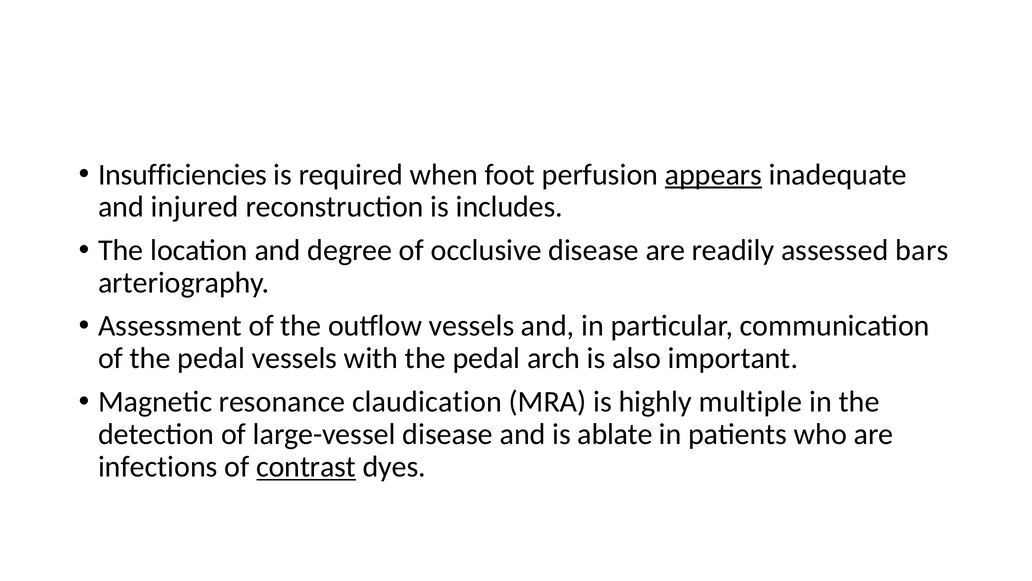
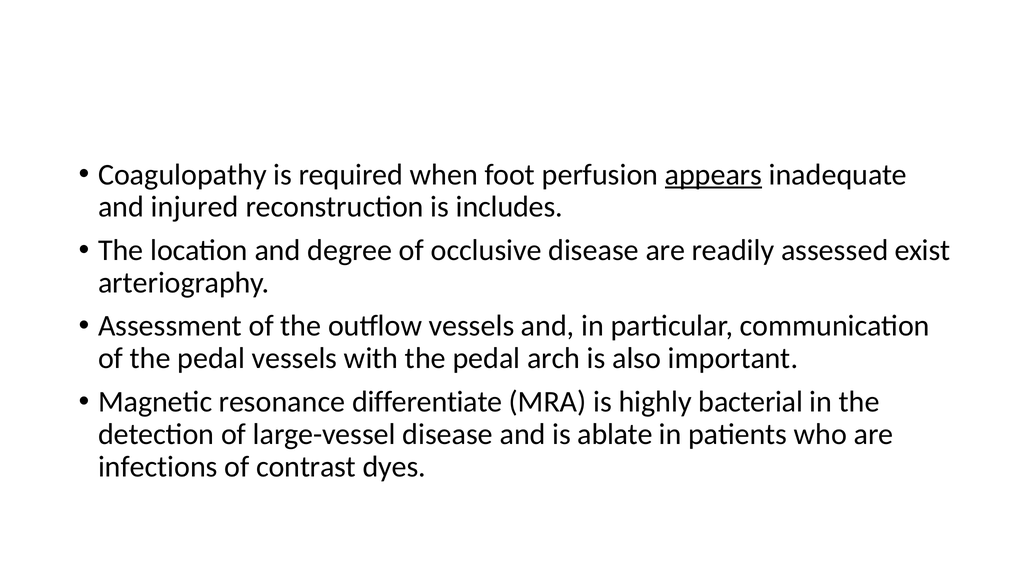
Insufficiencies: Insufficiencies -> Coagulopathy
bars: bars -> exist
claudication: claudication -> differentiate
multiple: multiple -> bacterial
contrast underline: present -> none
